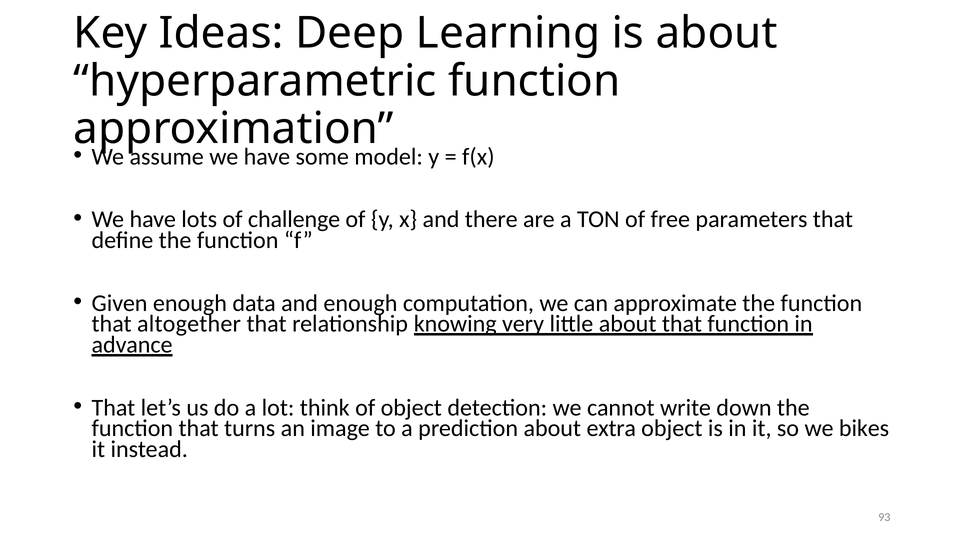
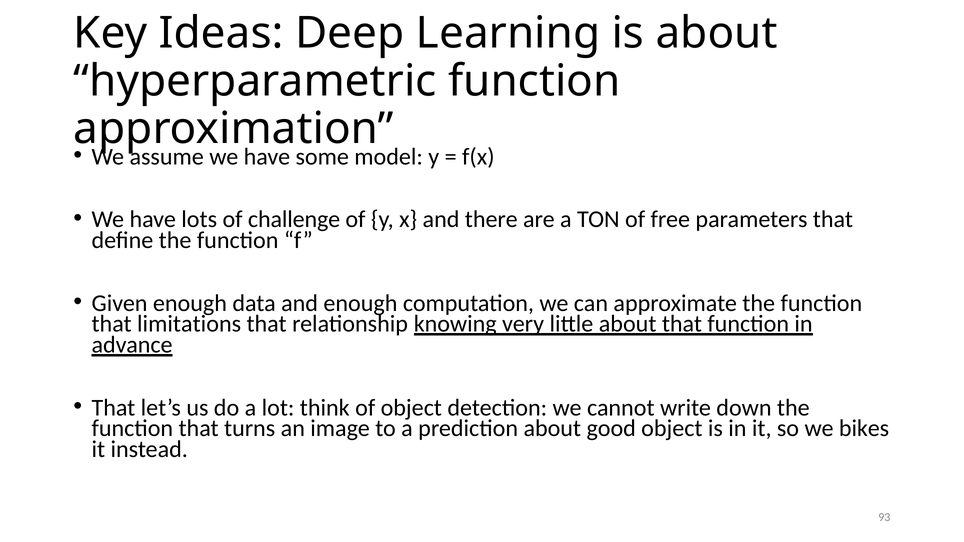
altogether: altogether -> limitations
extra: extra -> good
